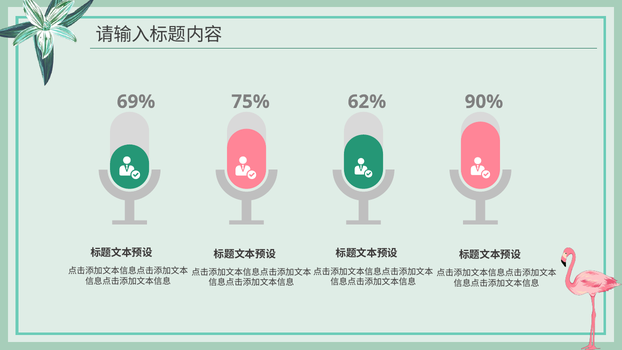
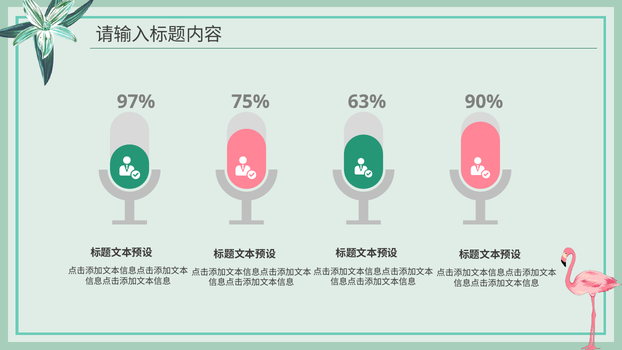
69%: 69% -> 97%
62%: 62% -> 63%
